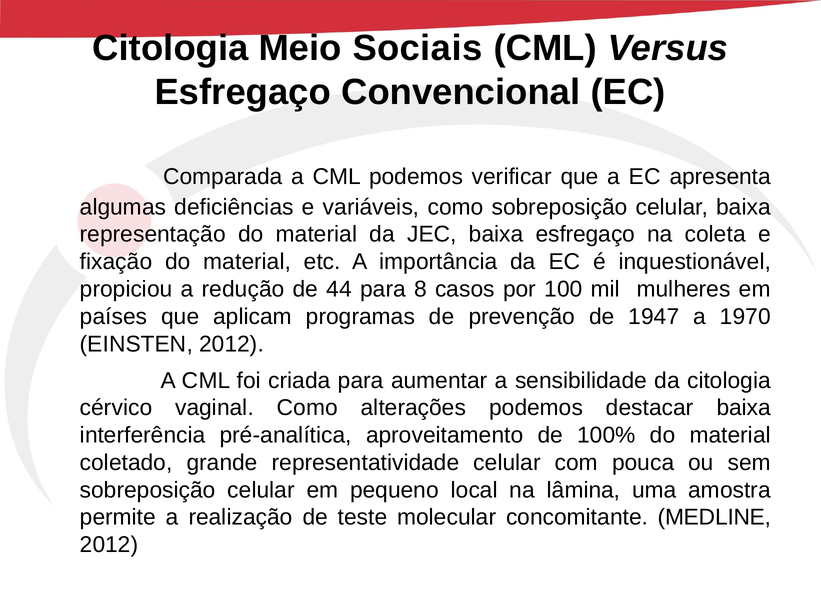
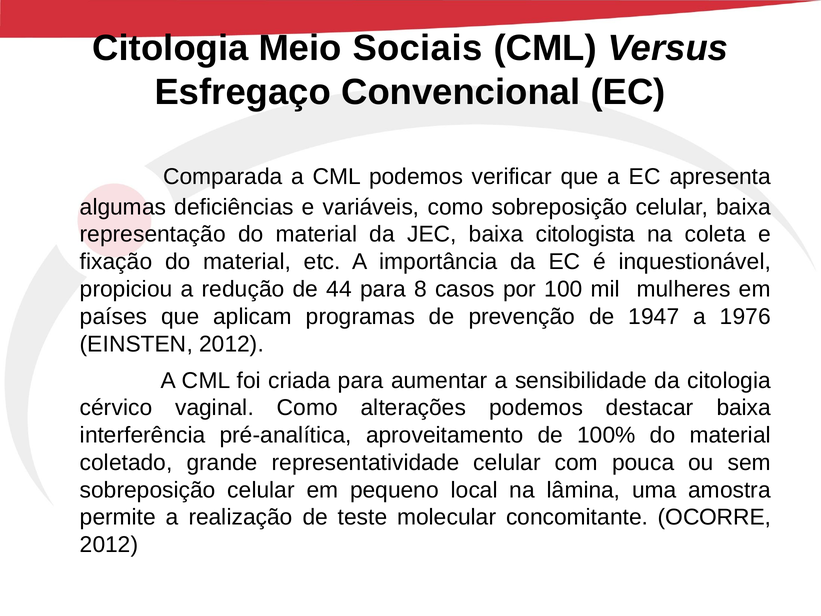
baixa esfregaço: esfregaço -> citologista
1970: 1970 -> 1976
MEDLINE: MEDLINE -> OCORRE
